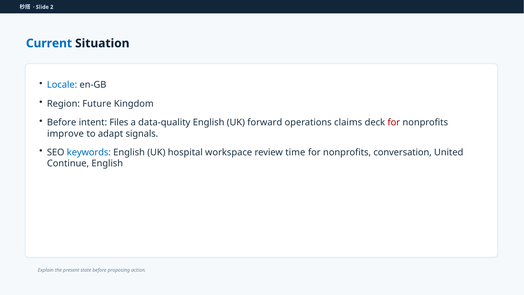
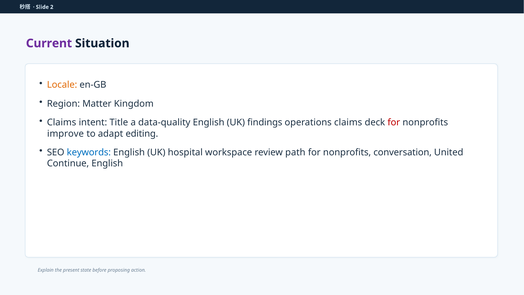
Current colour: blue -> purple
Locale colour: blue -> orange
Future: Future -> Matter
Before at (62, 122): Before -> Claims
Files: Files -> Title
forward: forward -> findings
signals: signals -> editing
time: time -> path
